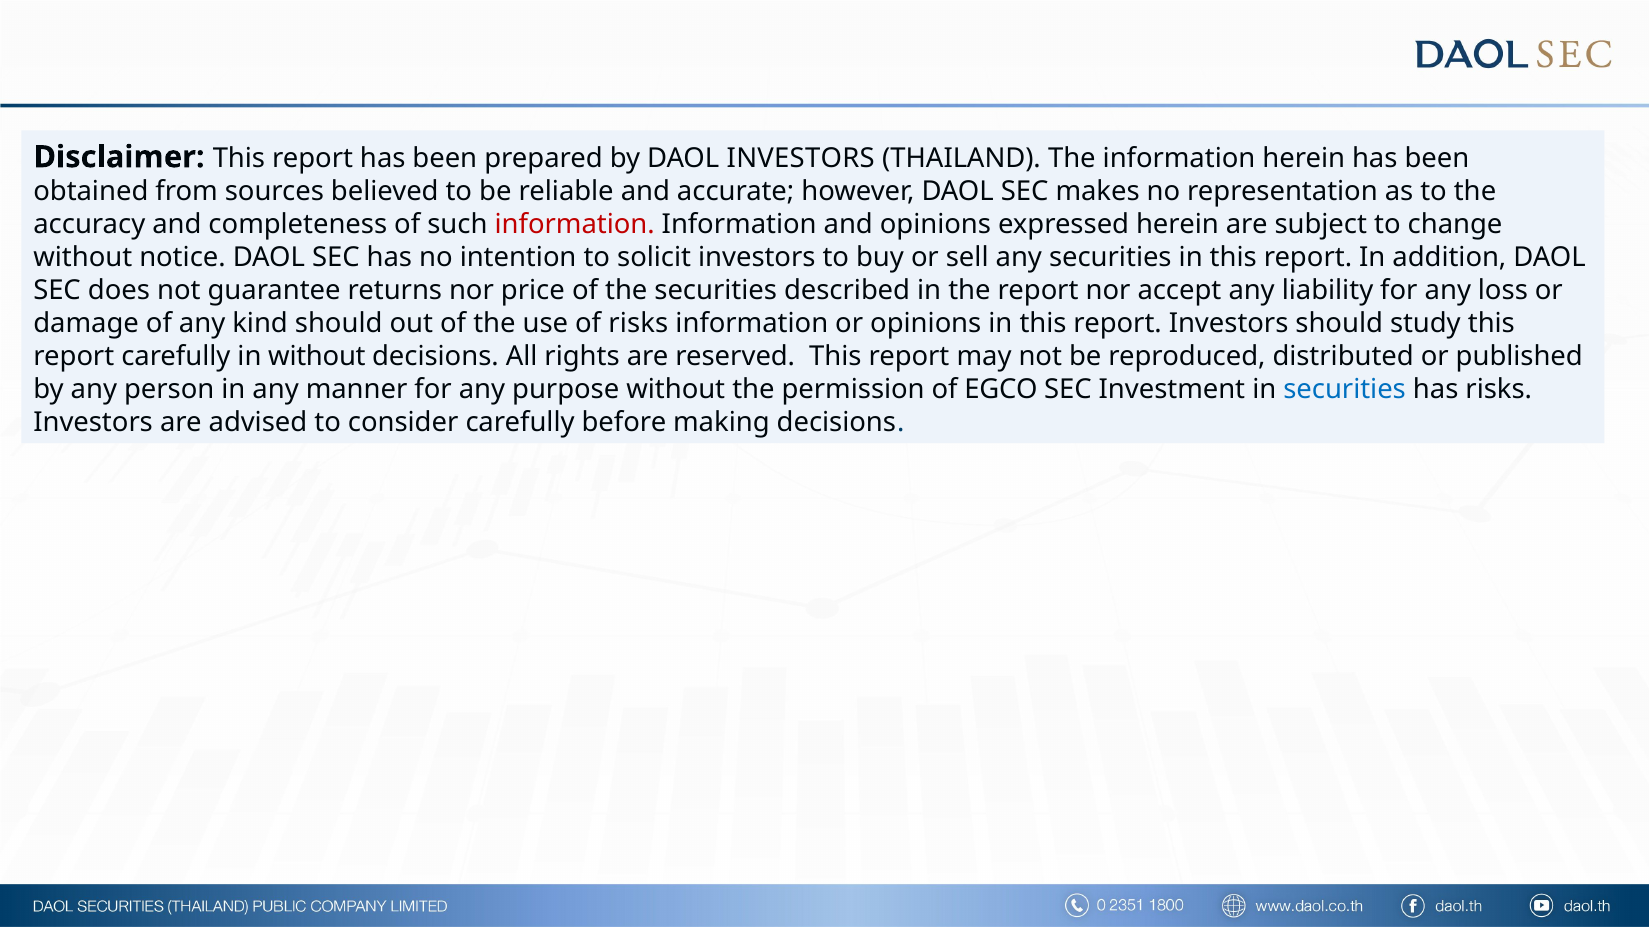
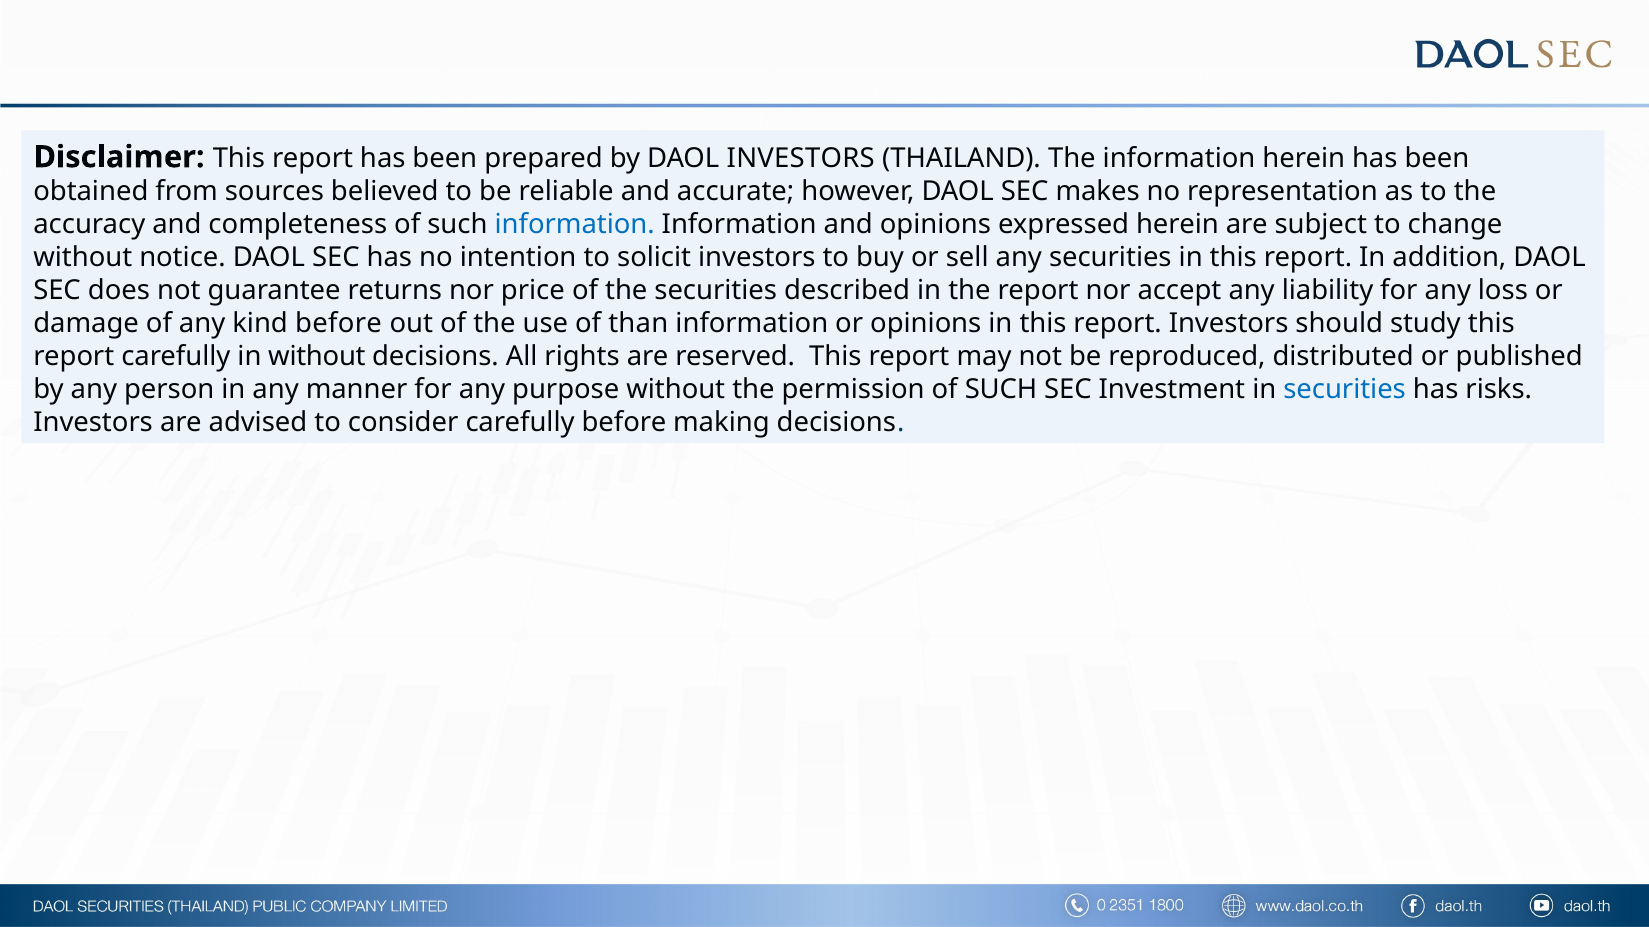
information at (575, 225) colour: red -> blue
kind should: should -> before
of risks: risks -> than
permission of EGCO: EGCO -> SUCH
